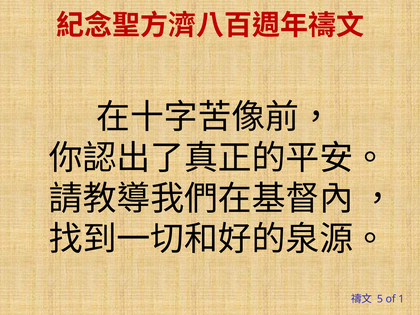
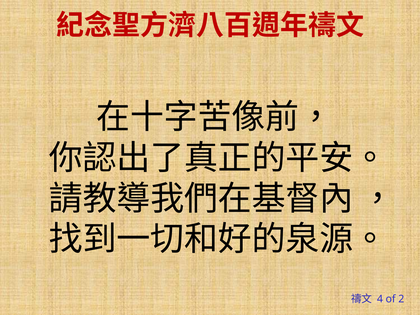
5: 5 -> 4
1: 1 -> 2
